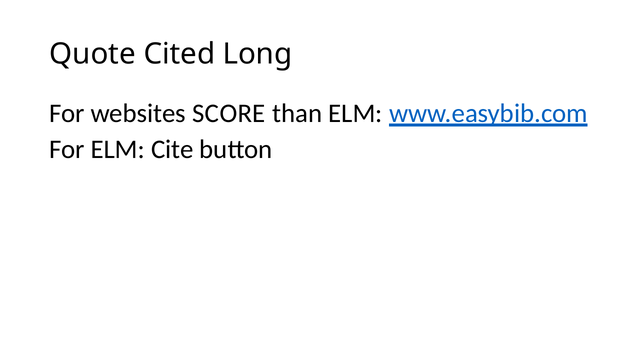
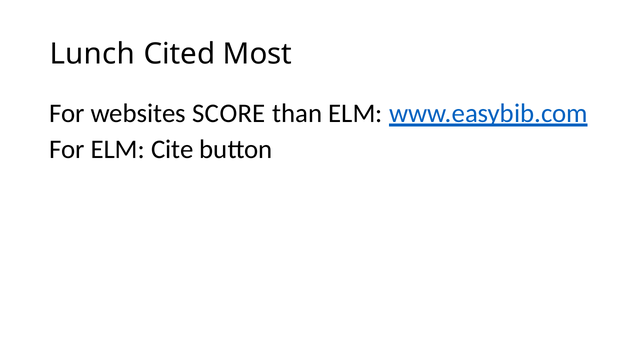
Quote: Quote -> Lunch
Long: Long -> Most
